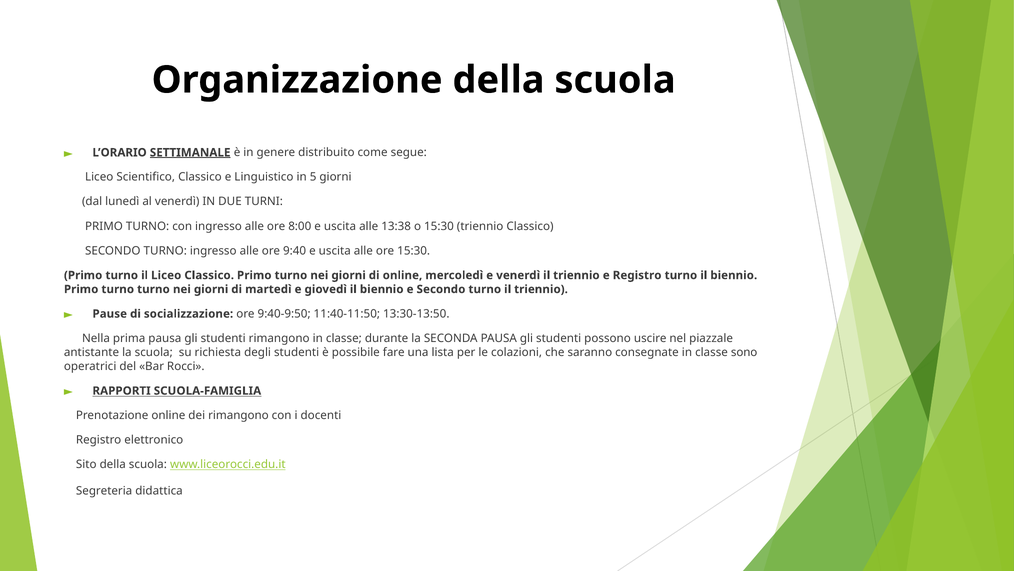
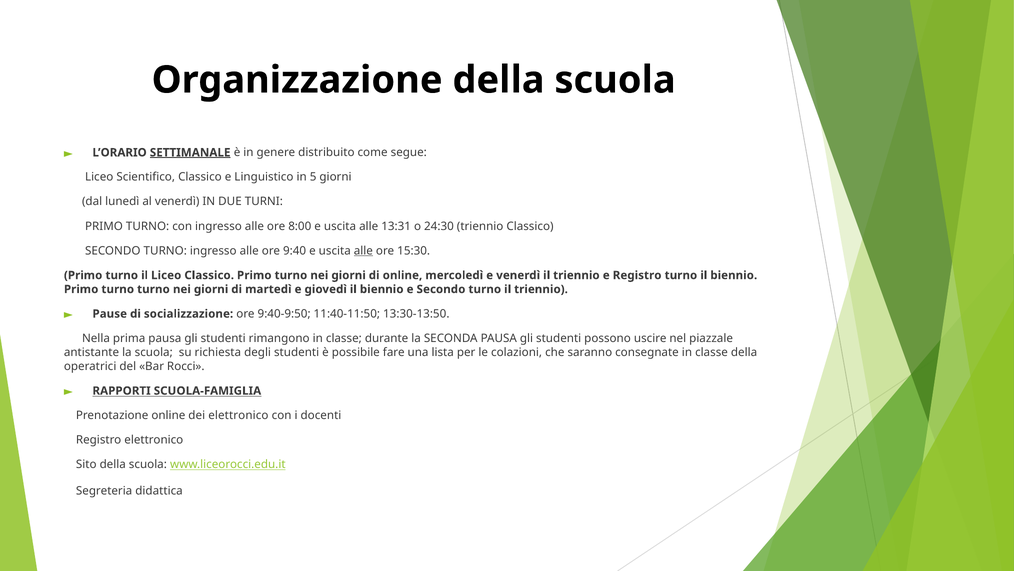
13:38: 13:38 -> 13:31
o 15:30: 15:30 -> 24:30
alle at (363, 250) underline: none -> present
classe sono: sono -> della
dei rimangono: rimangono -> elettronico
